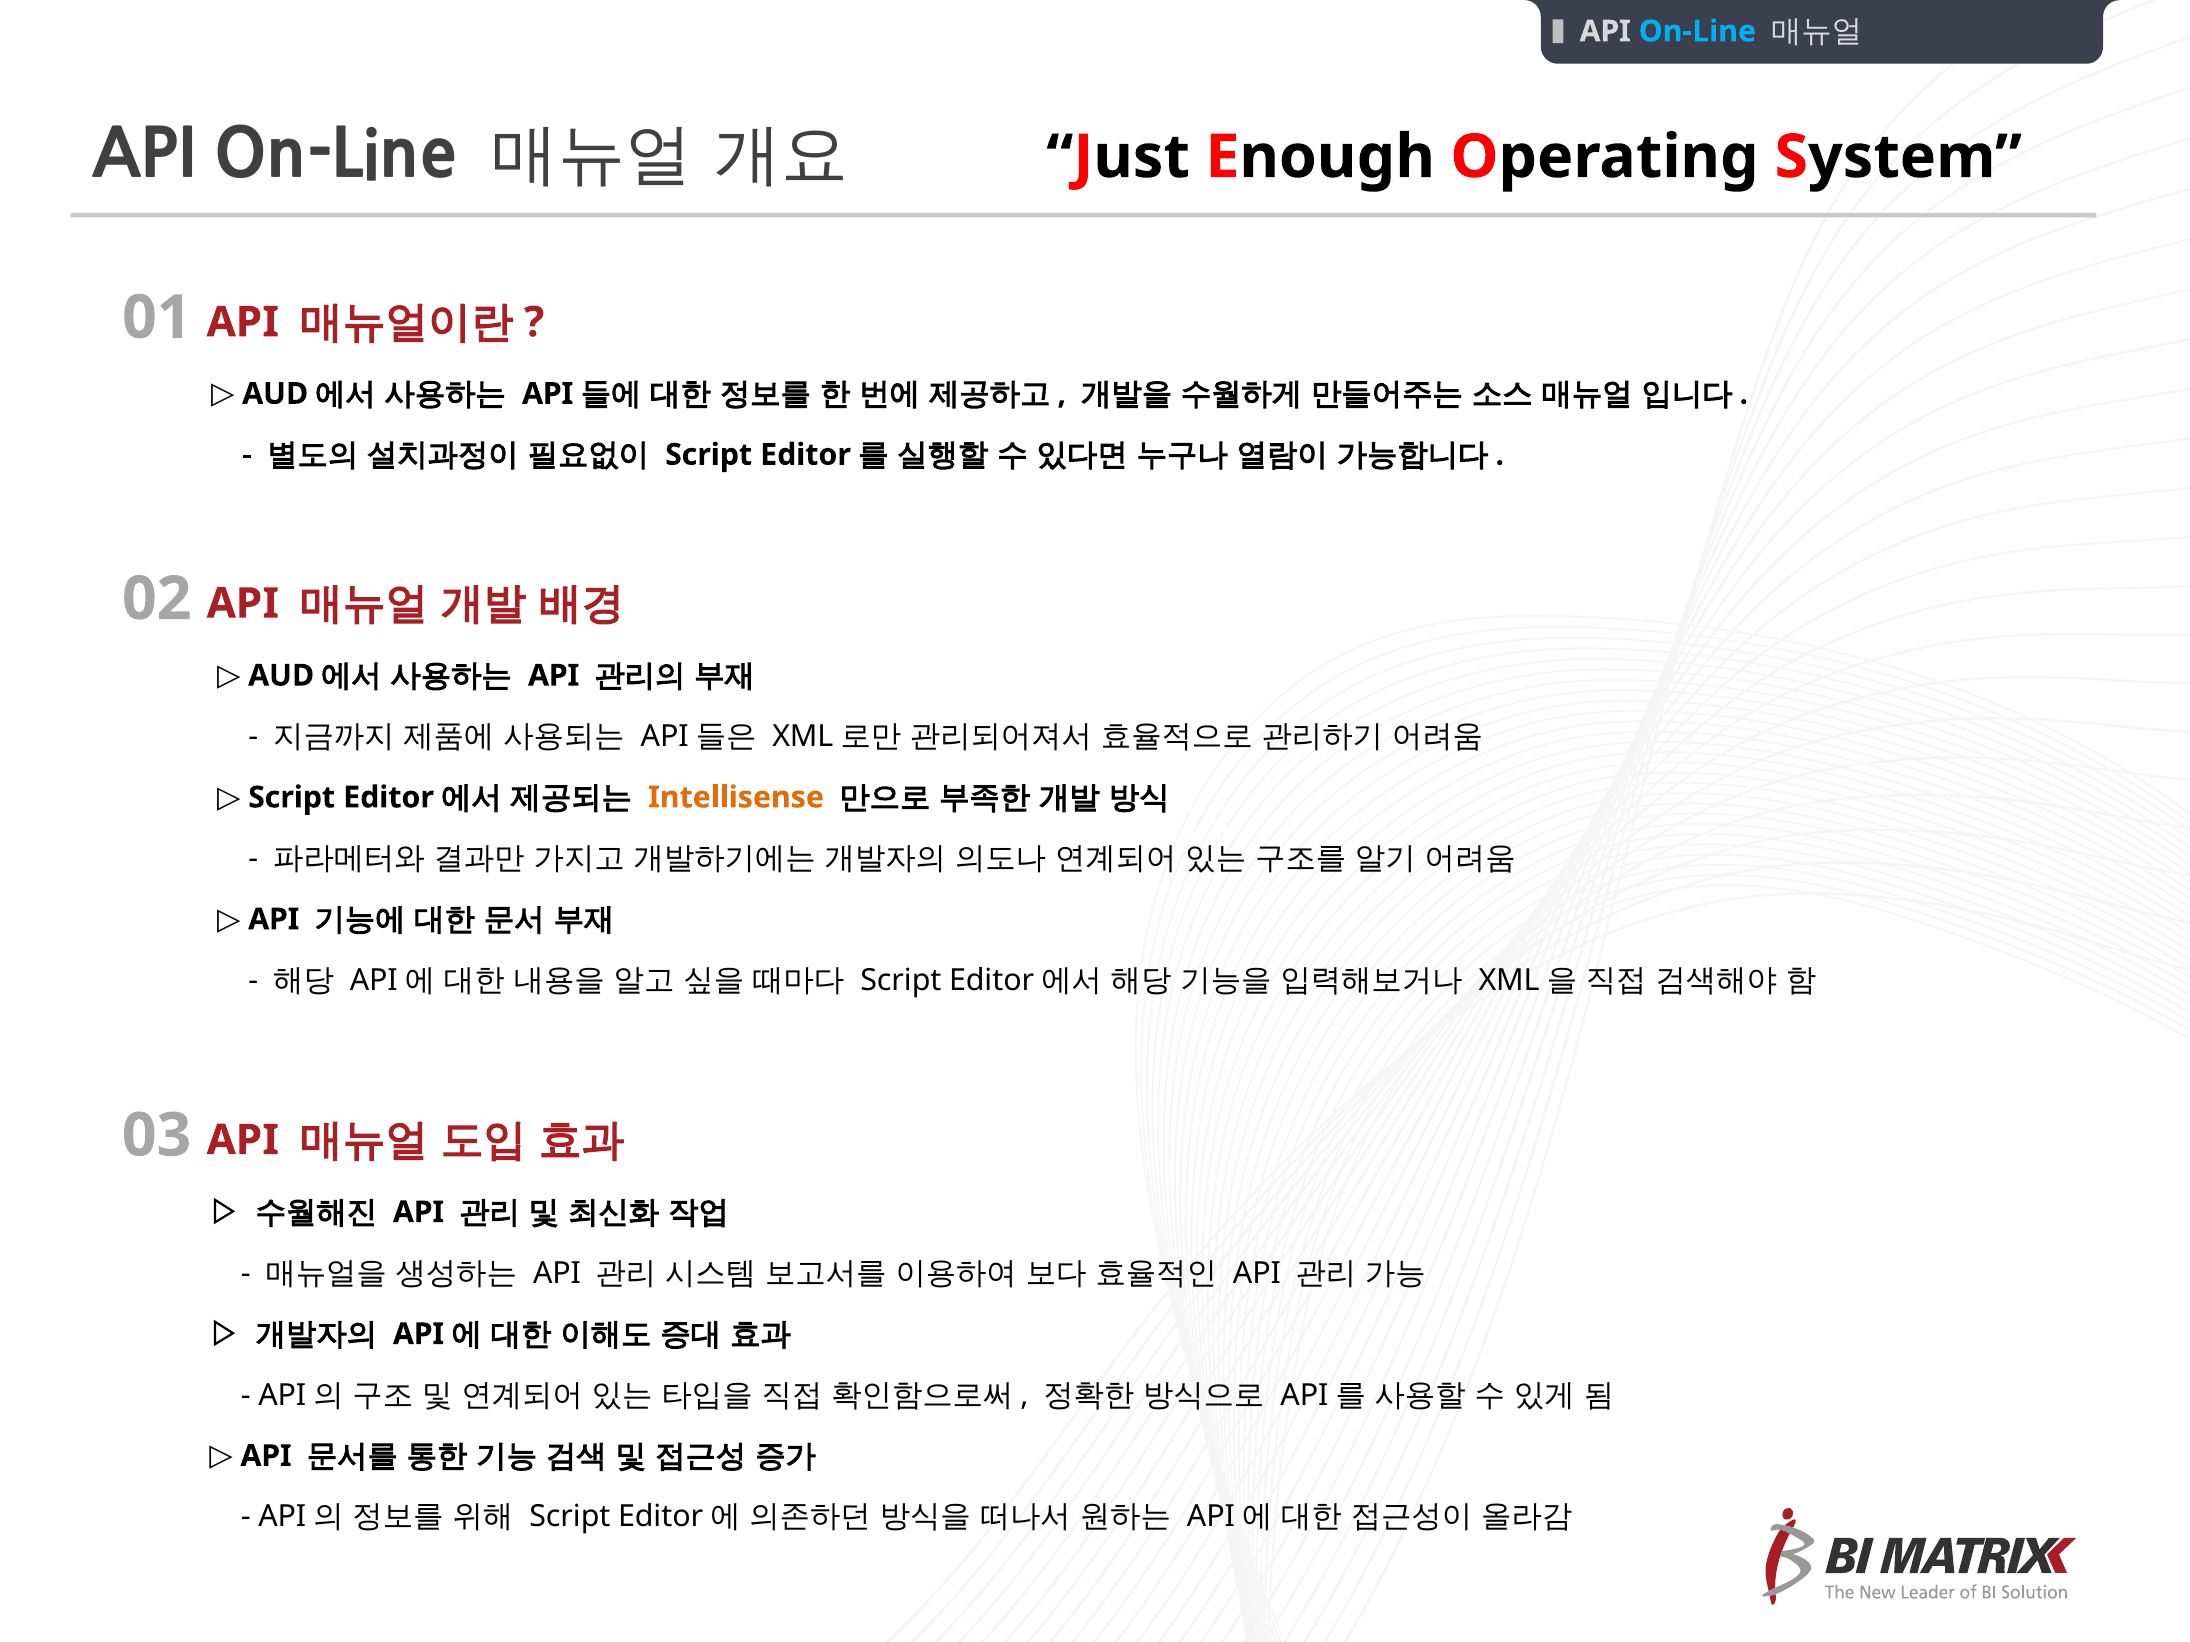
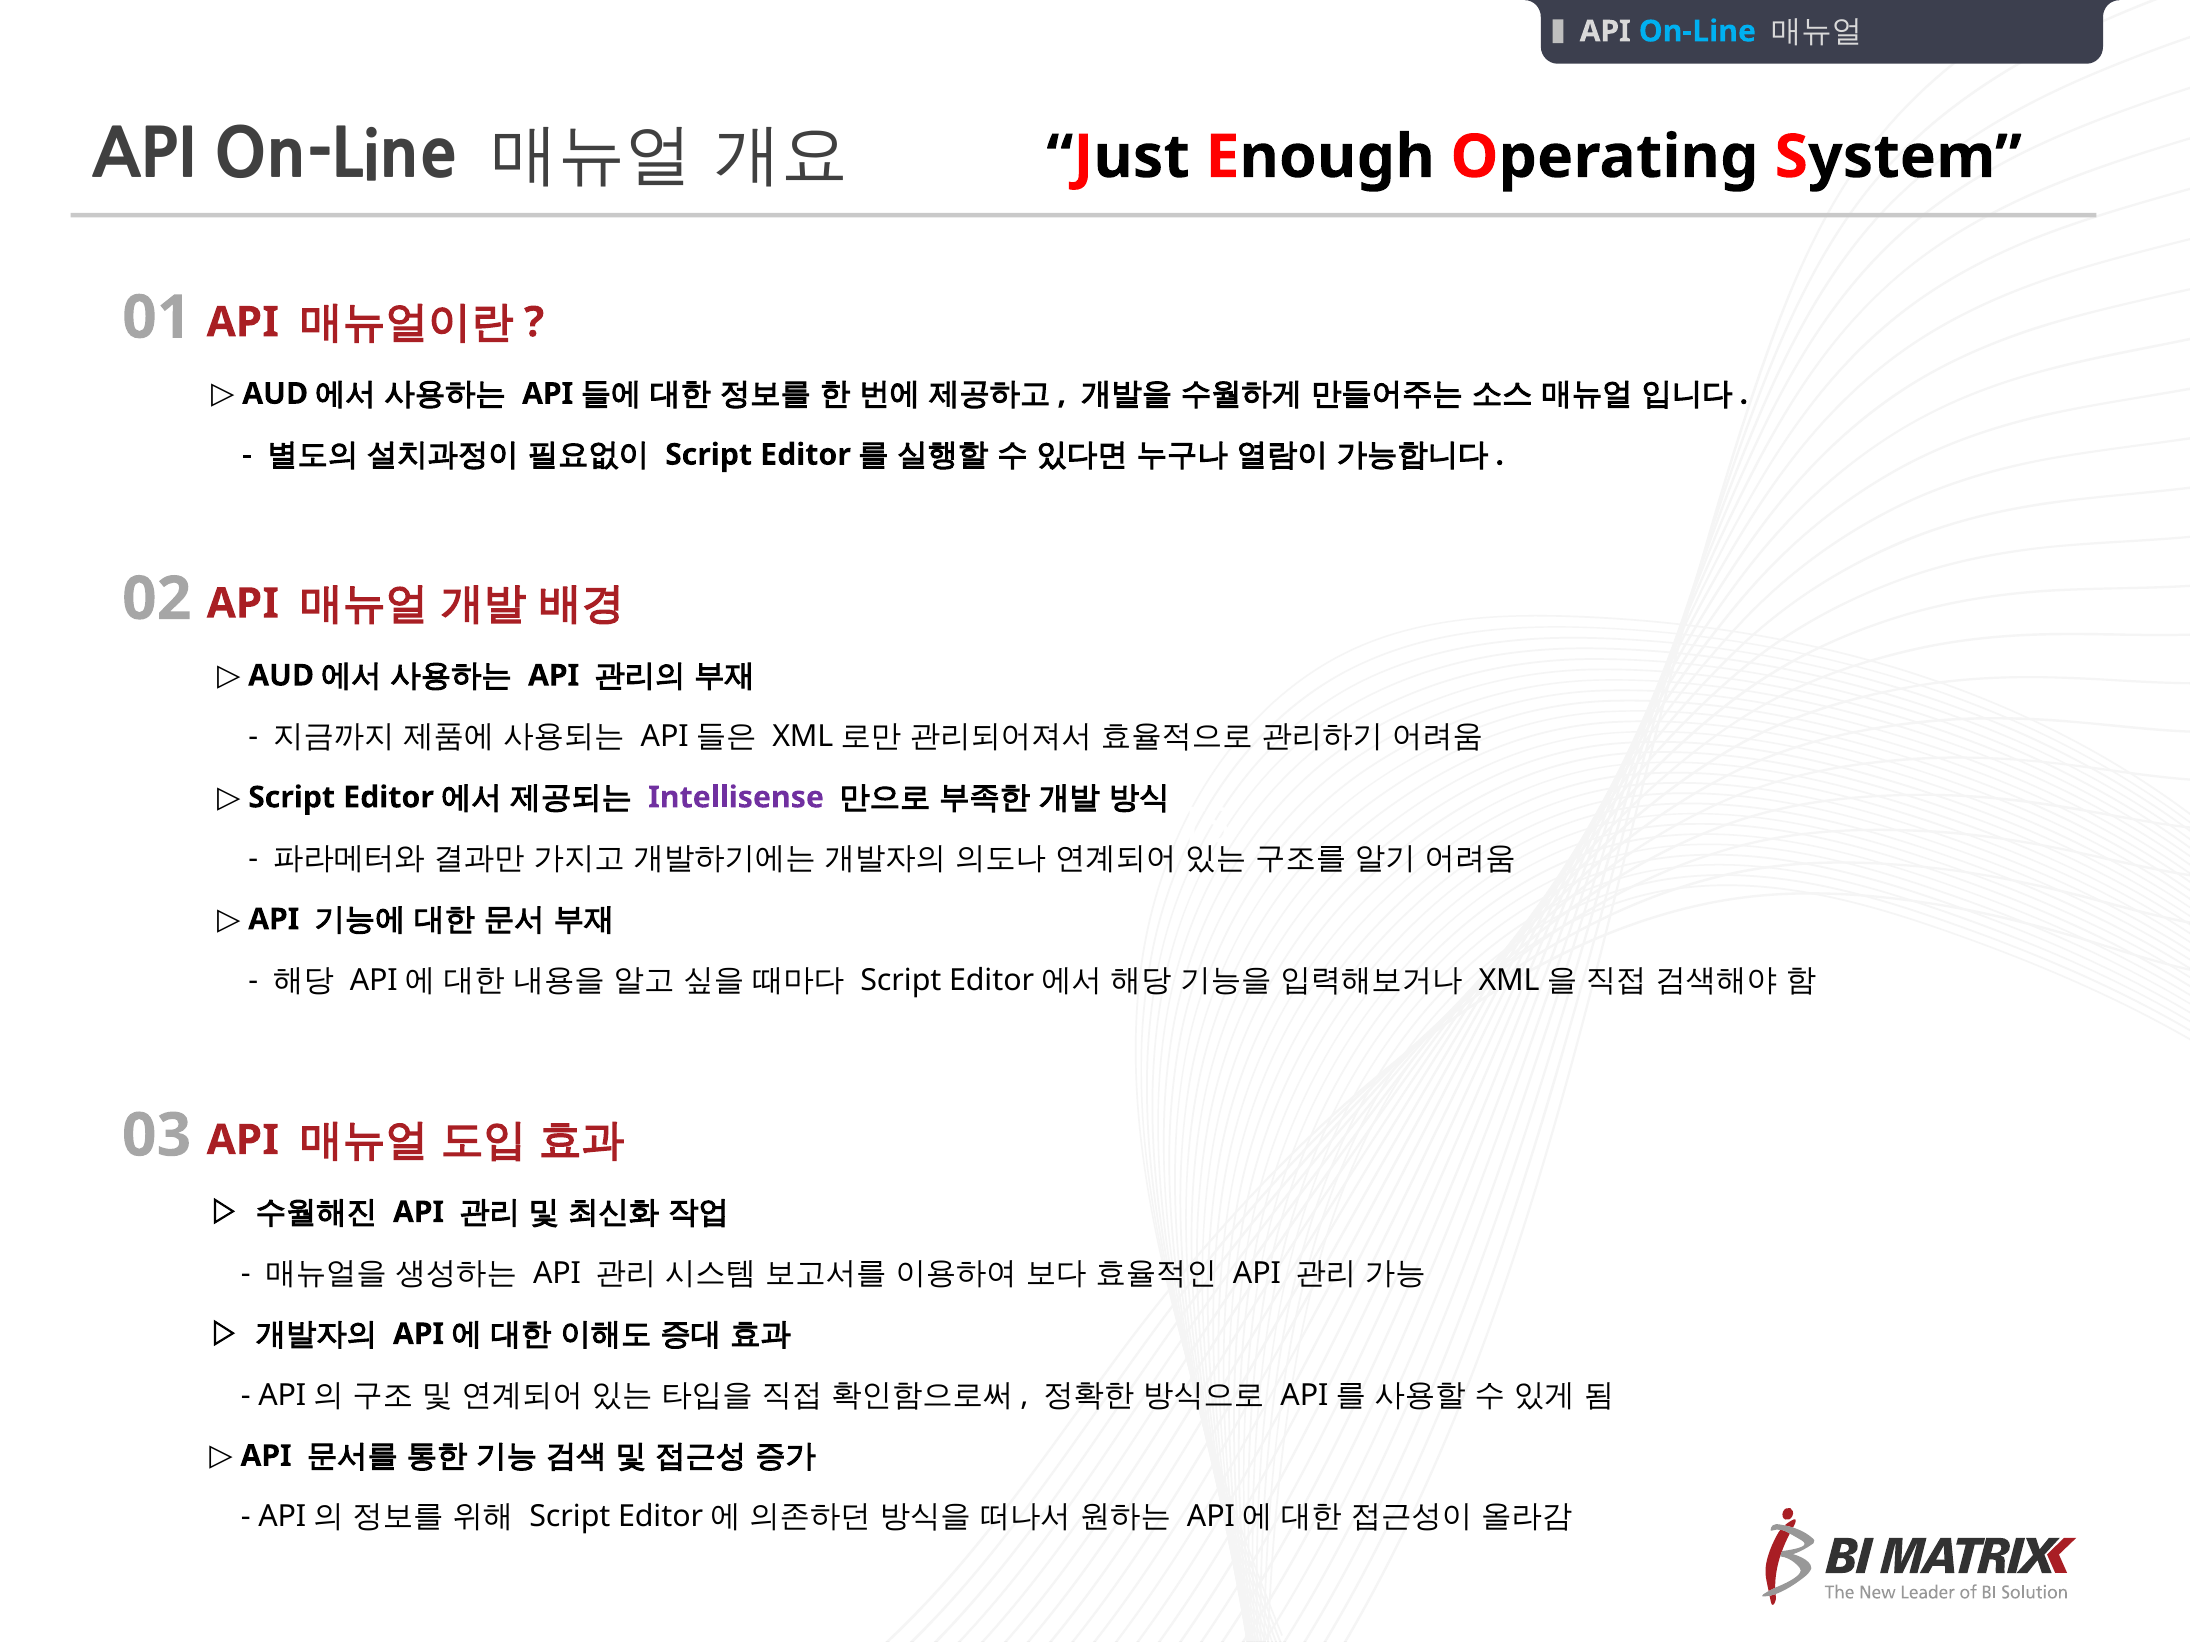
Intellisense colour: orange -> purple
